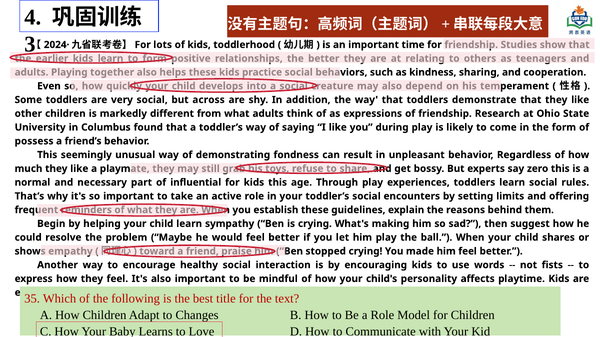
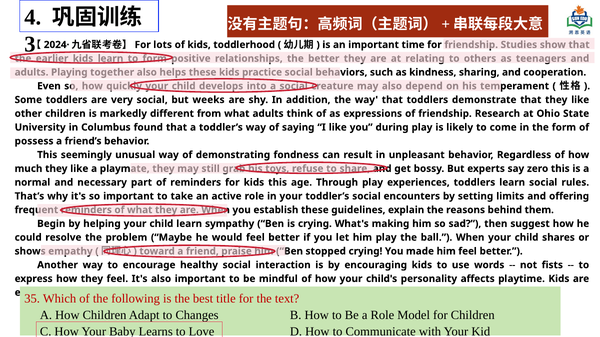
across: across -> weeks
of influential: influential -> reminders
